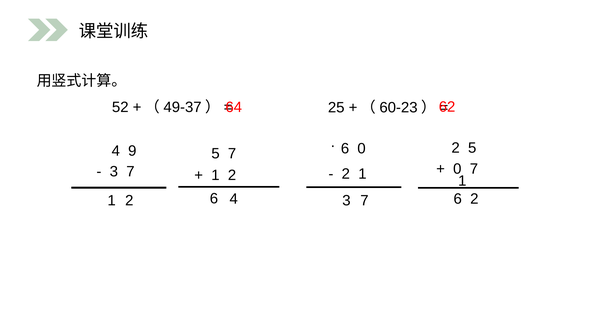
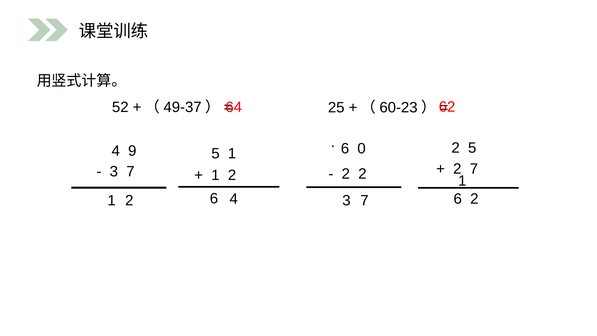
5 7: 7 -> 1
0 at (457, 169): 0 -> 2
1 at (362, 174): 1 -> 2
